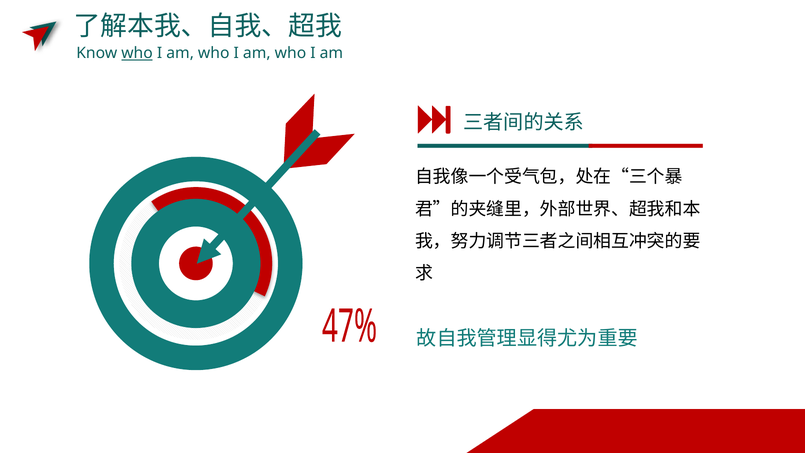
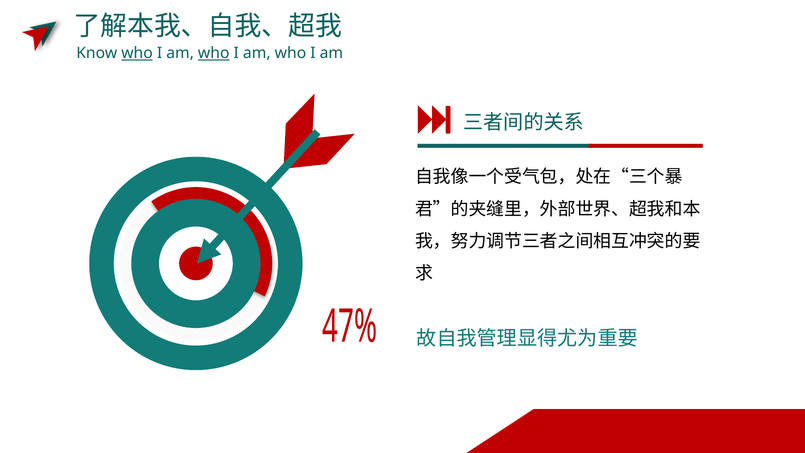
who at (214, 53) underline: none -> present
